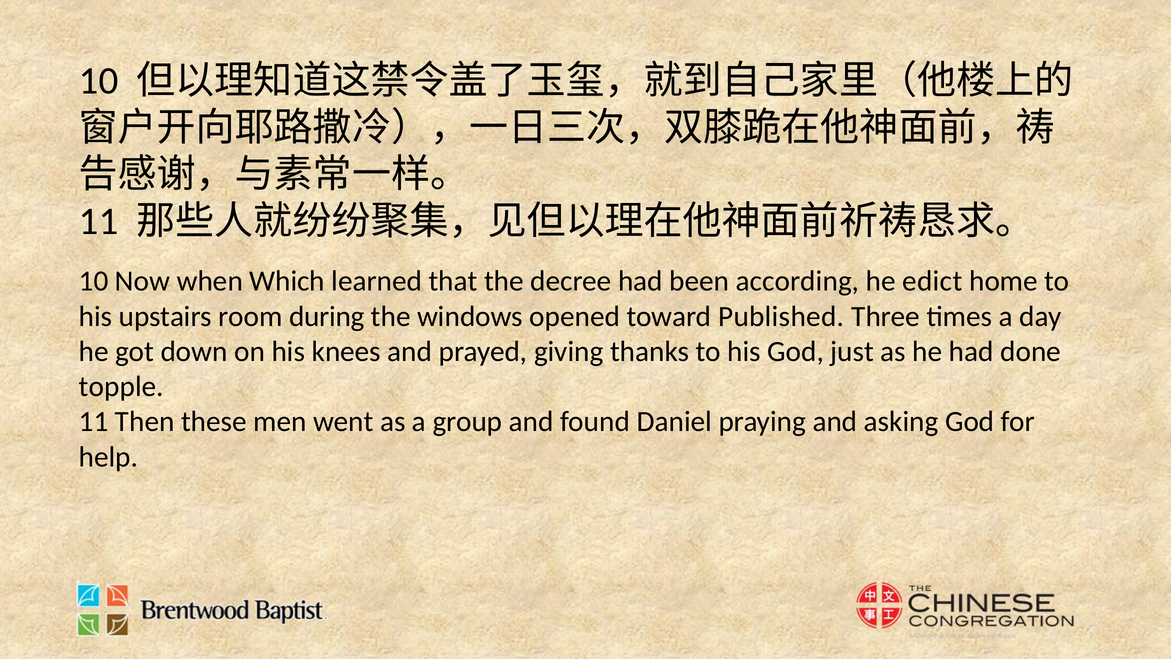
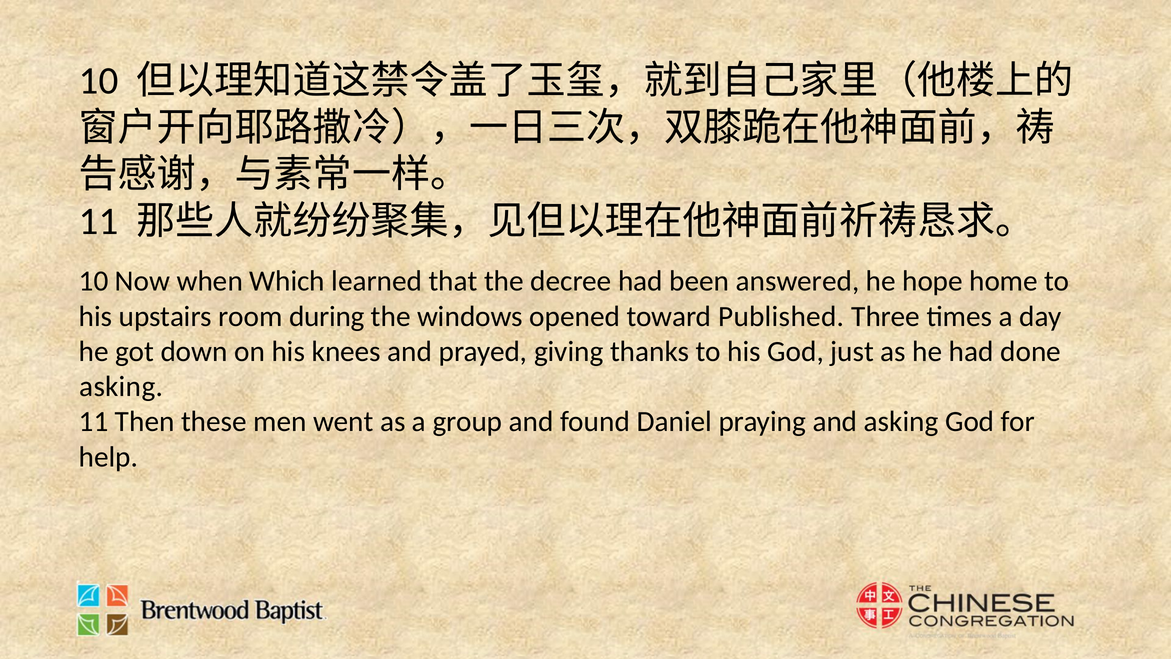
according: according -> answered
edict: edict -> hope
topple at (121, 386): topple -> asking
